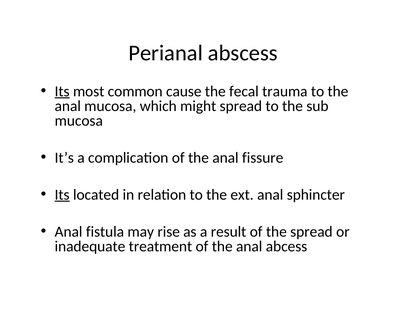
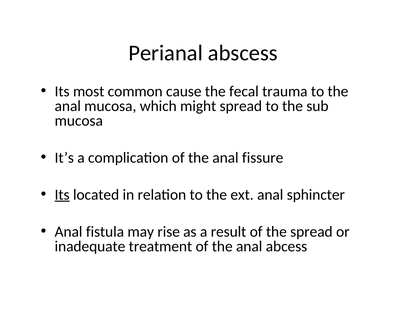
Its at (62, 91) underline: present -> none
